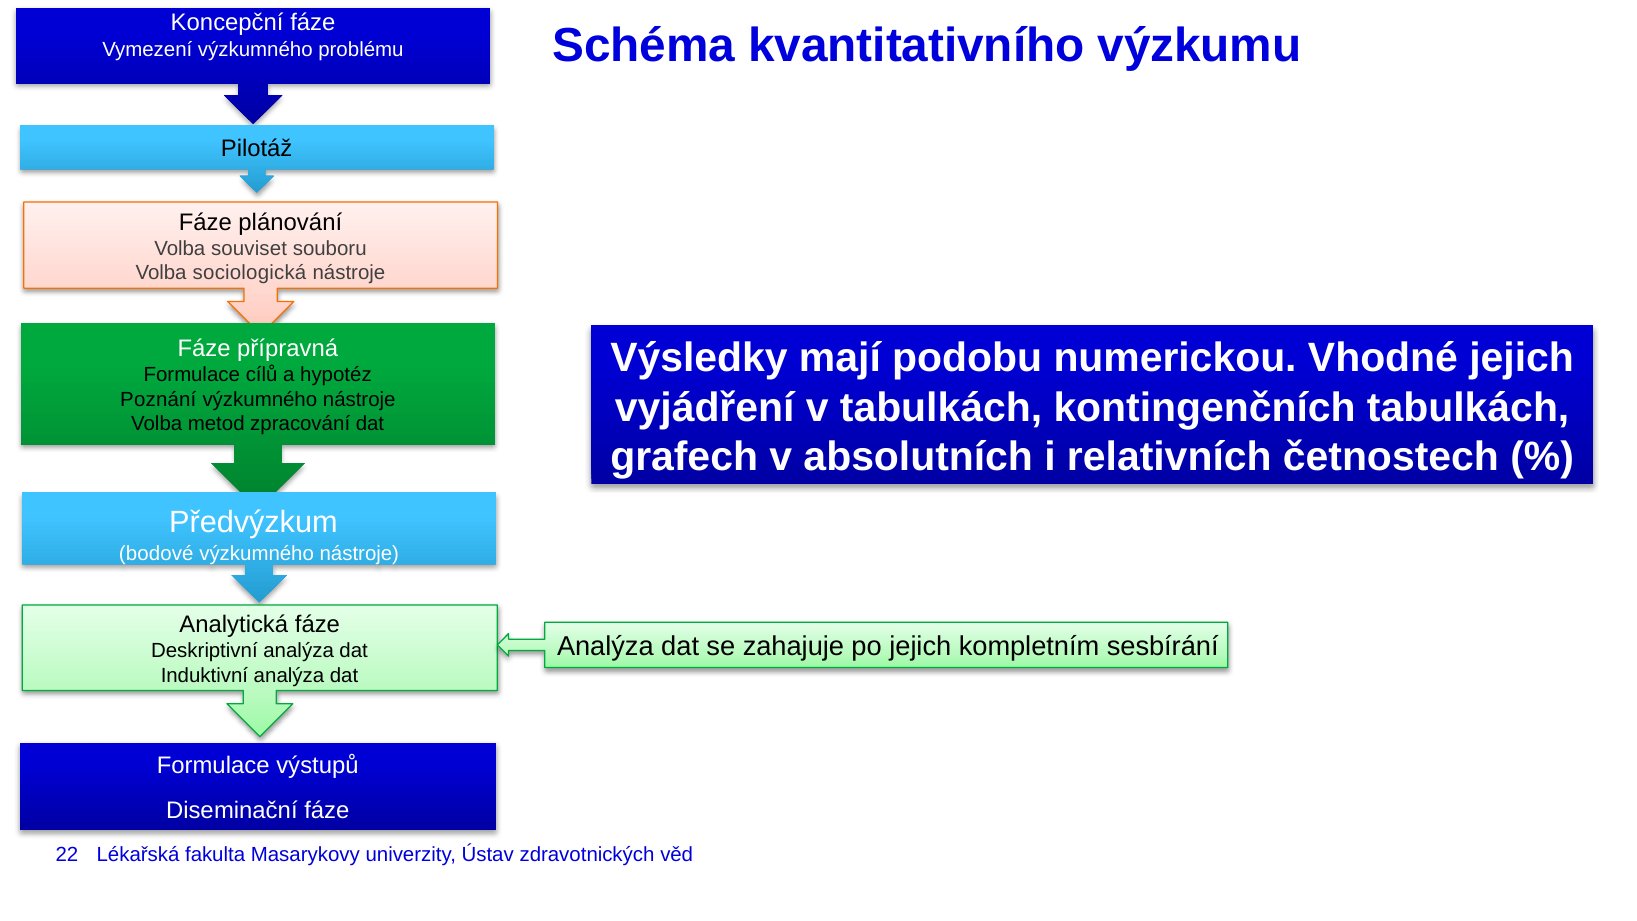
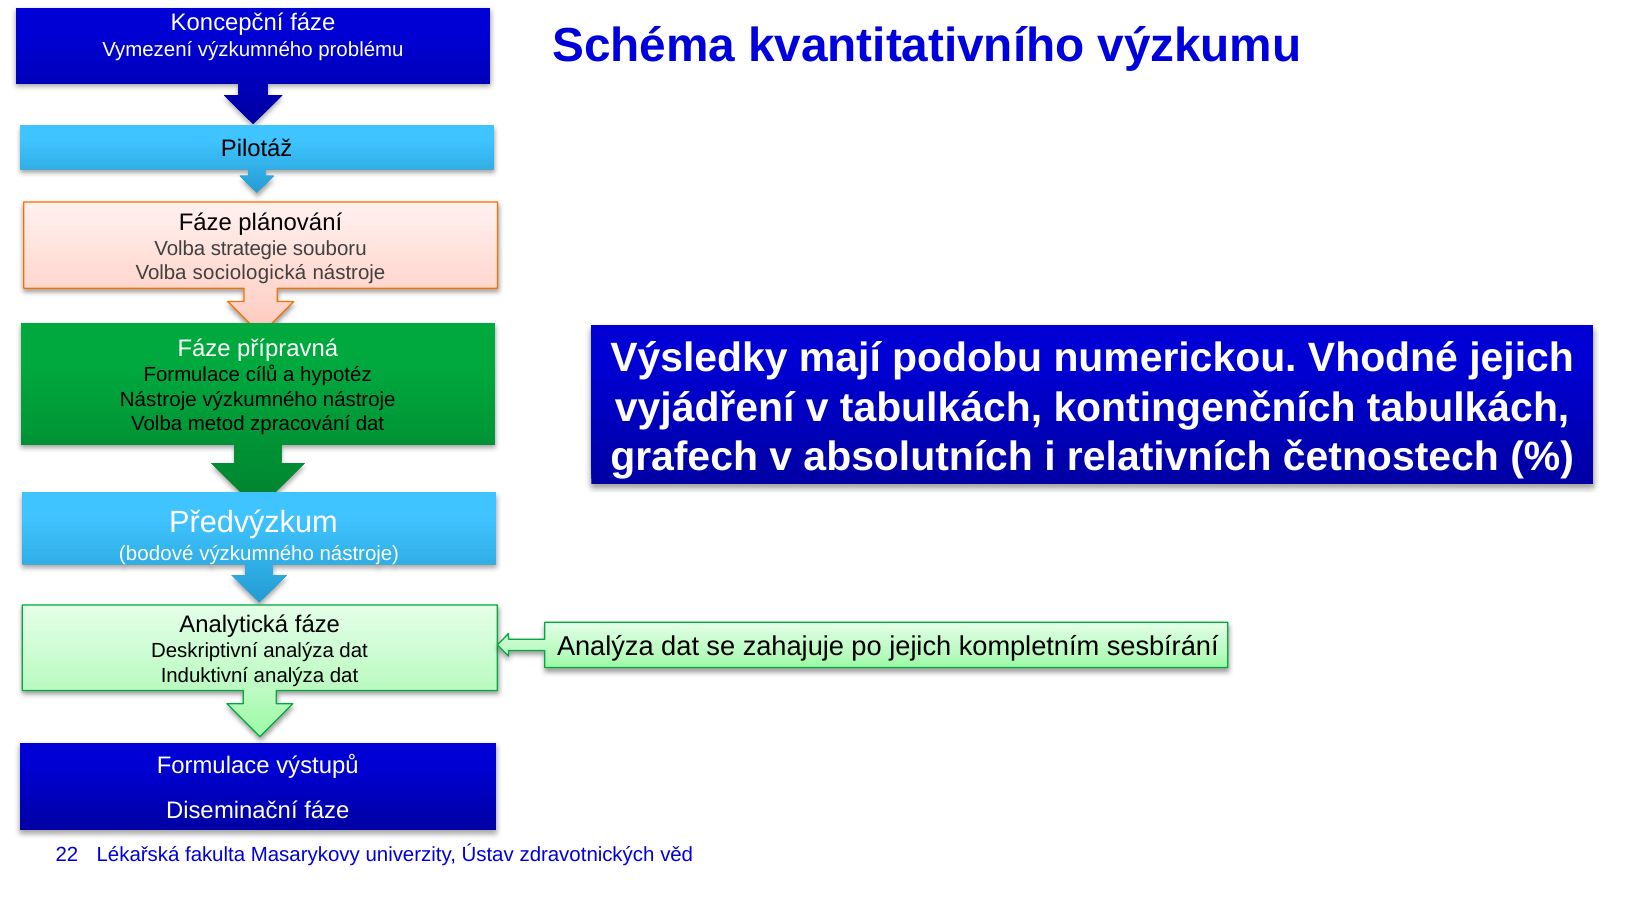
souviset: souviset -> strategie
Poznání at (158, 399): Poznání -> Nástroje
